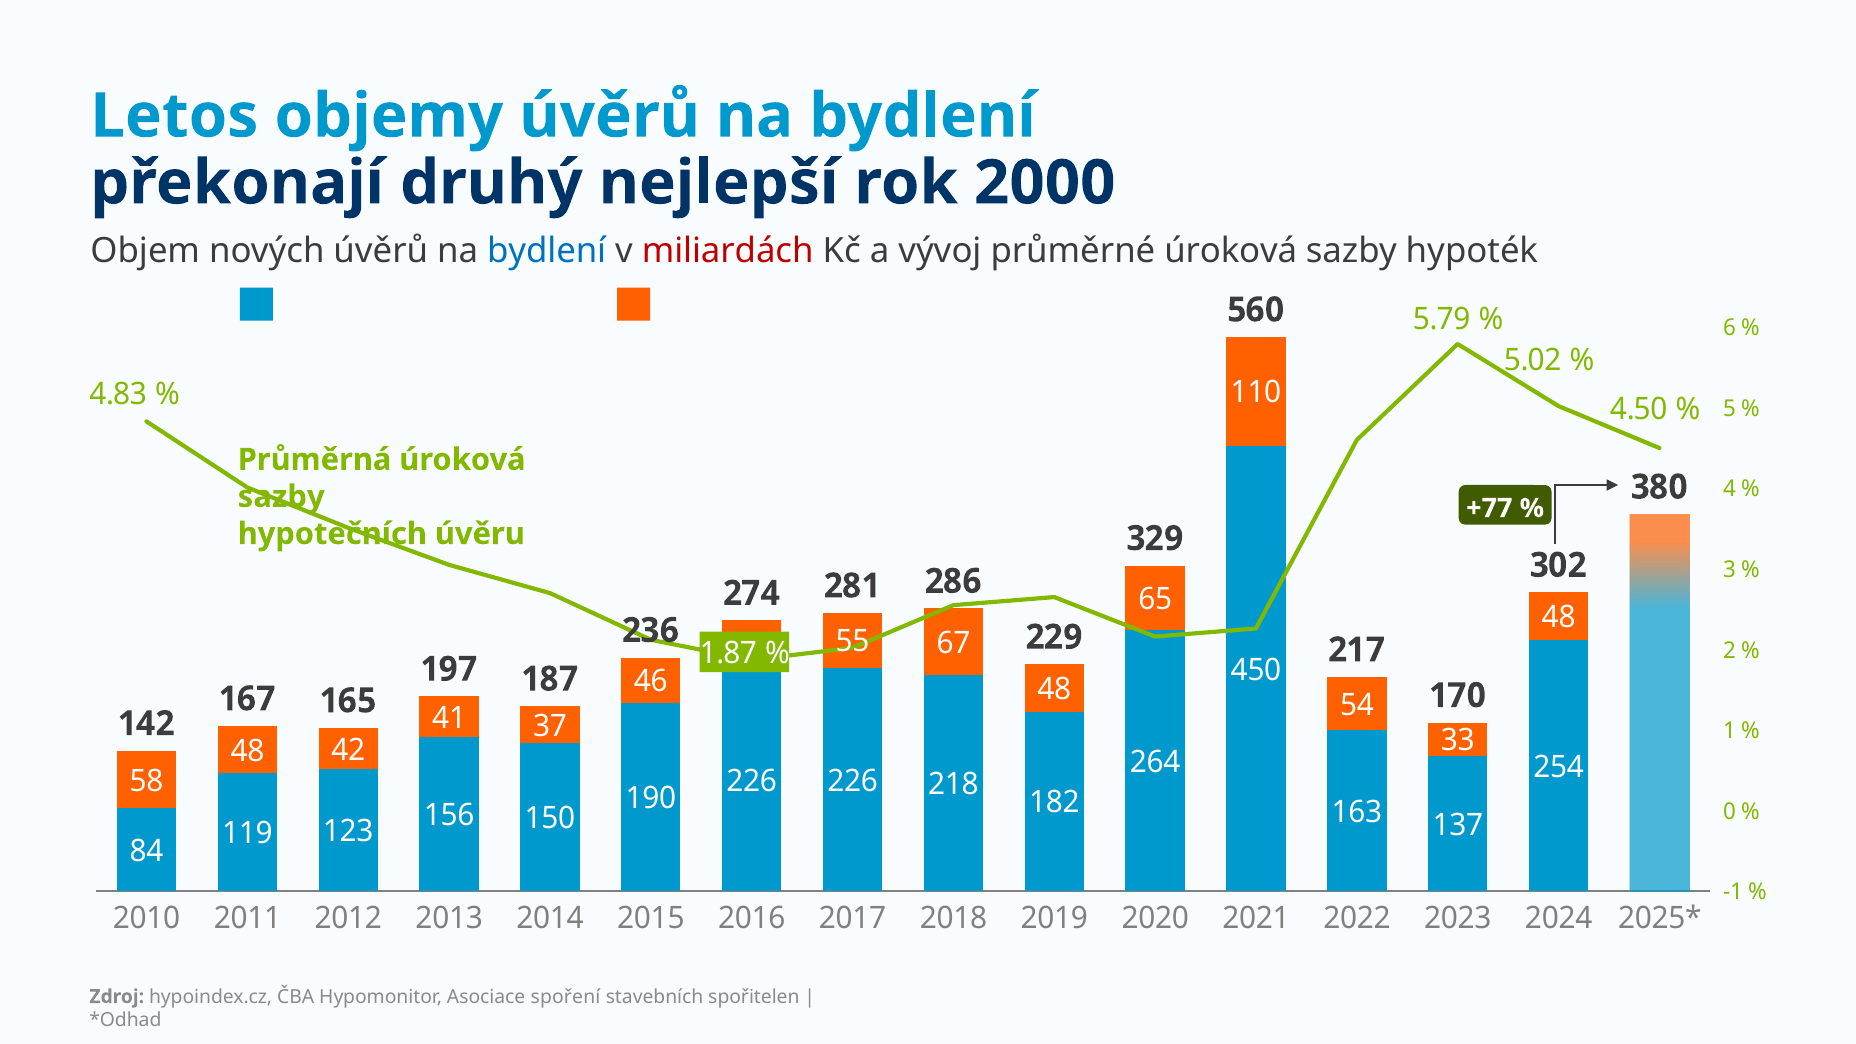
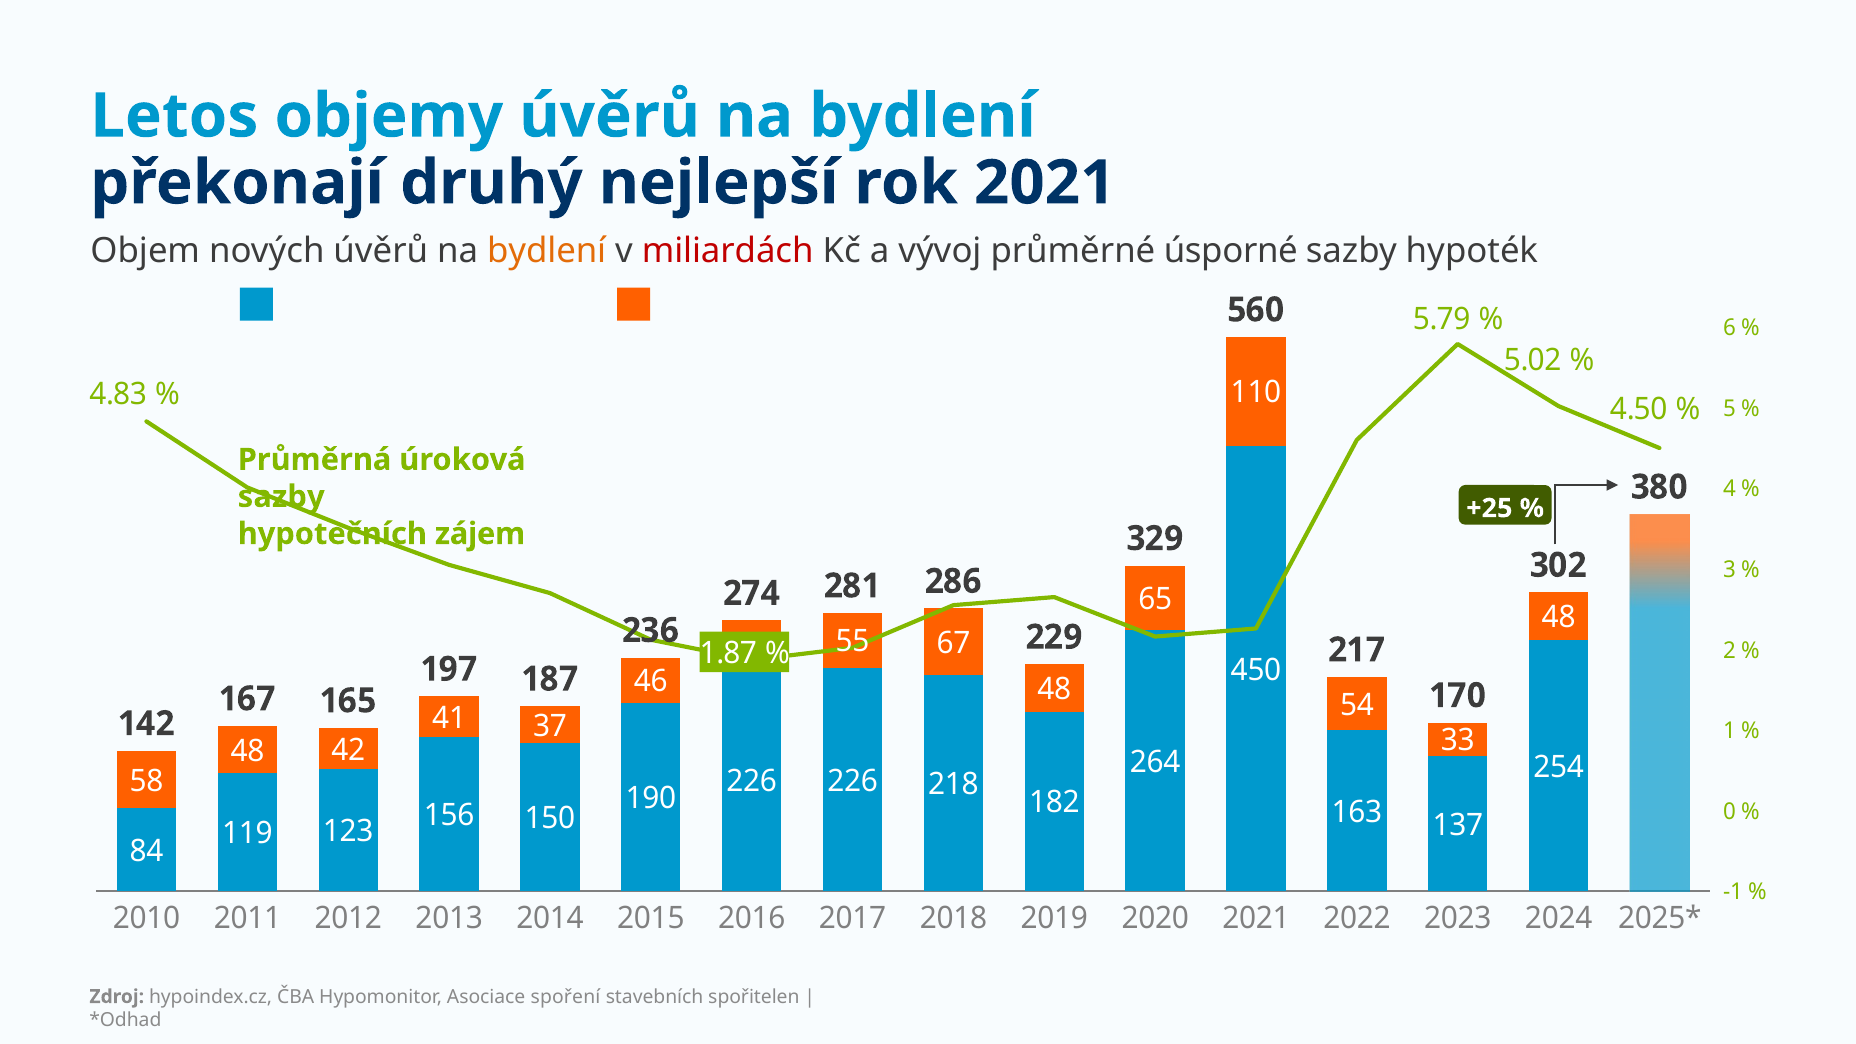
rok 2000: 2000 -> 2021
bydlení at (547, 251) colour: blue -> orange
průměrné úroková: úroková -> úsporné
+77: +77 -> +25
úvěru: úvěru -> zájem
